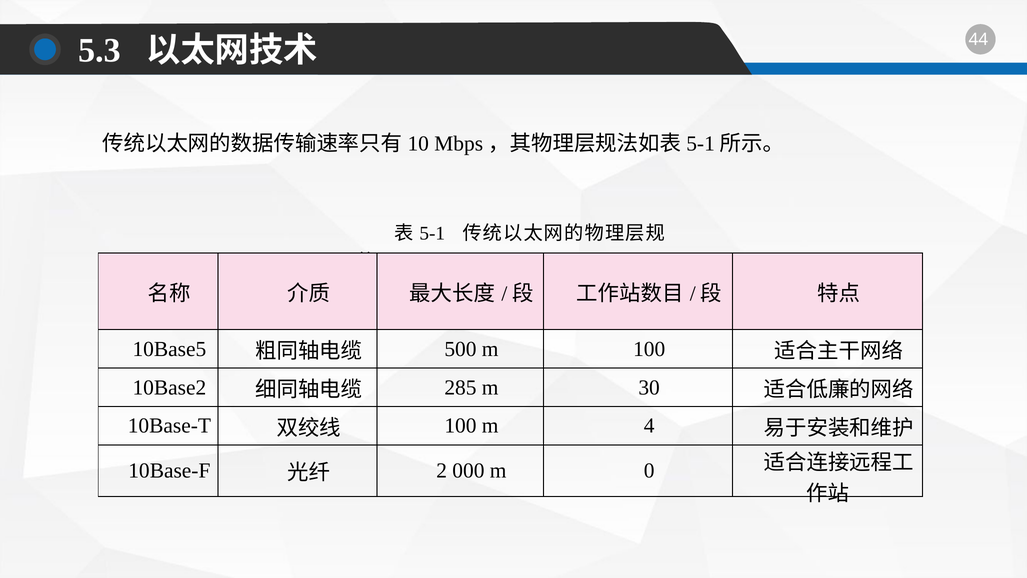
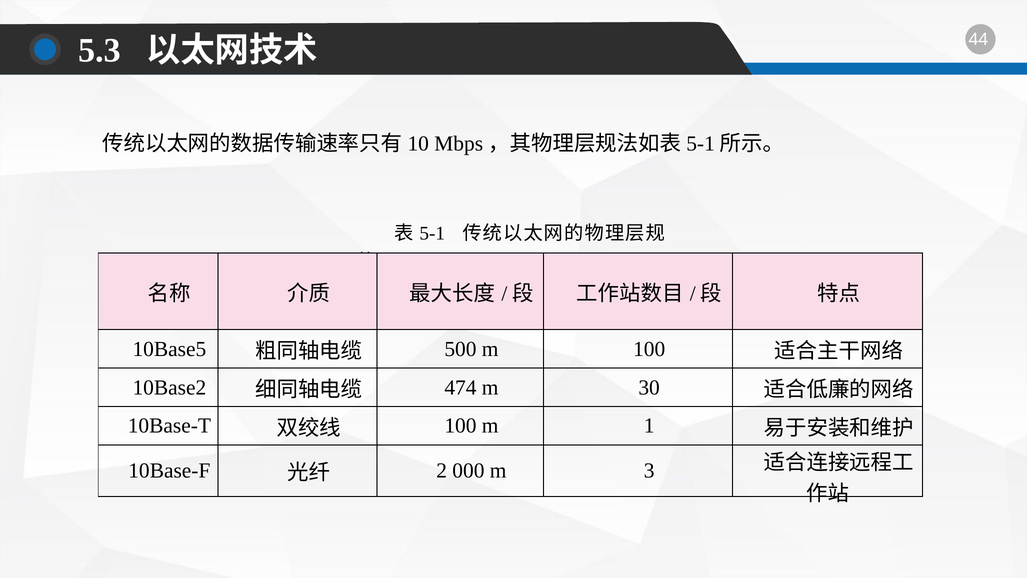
285: 285 -> 474
4: 4 -> 1
0: 0 -> 3
